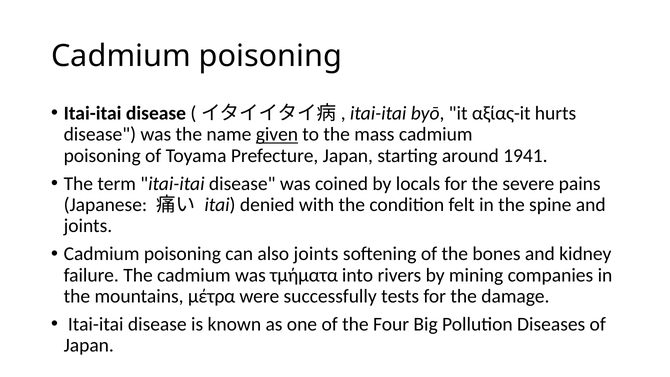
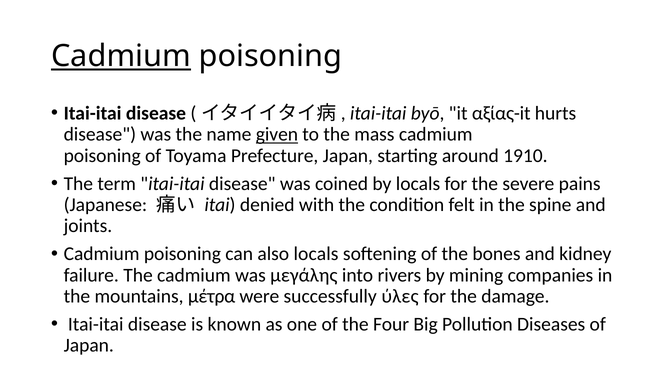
Cadmium at (121, 56) underline: none -> present
1941: 1941 -> 1910
also joints: joints -> locals
τμήματα: τμήματα -> μεγάλης
tests: tests -> ύλες
